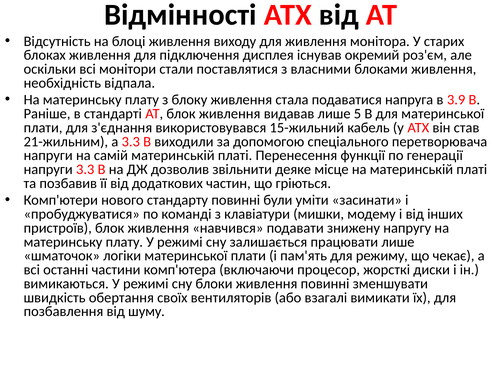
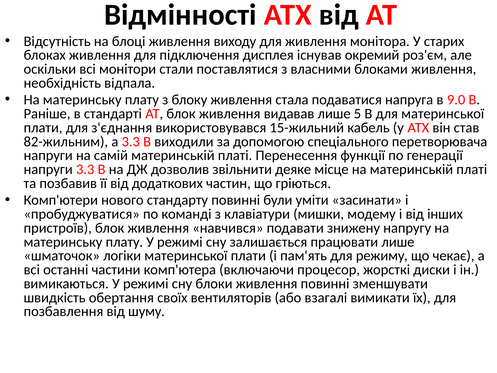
3.9: 3.9 -> 9.0
21-жильним: 21-жильним -> 82-жильним
